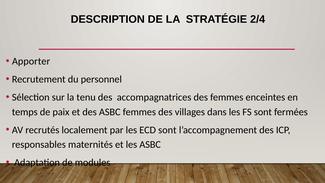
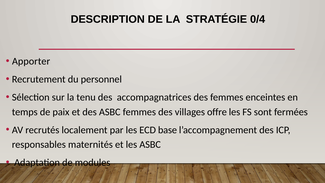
2/4: 2/4 -> 0/4
dans: dans -> offre
ECD sont: sont -> base
